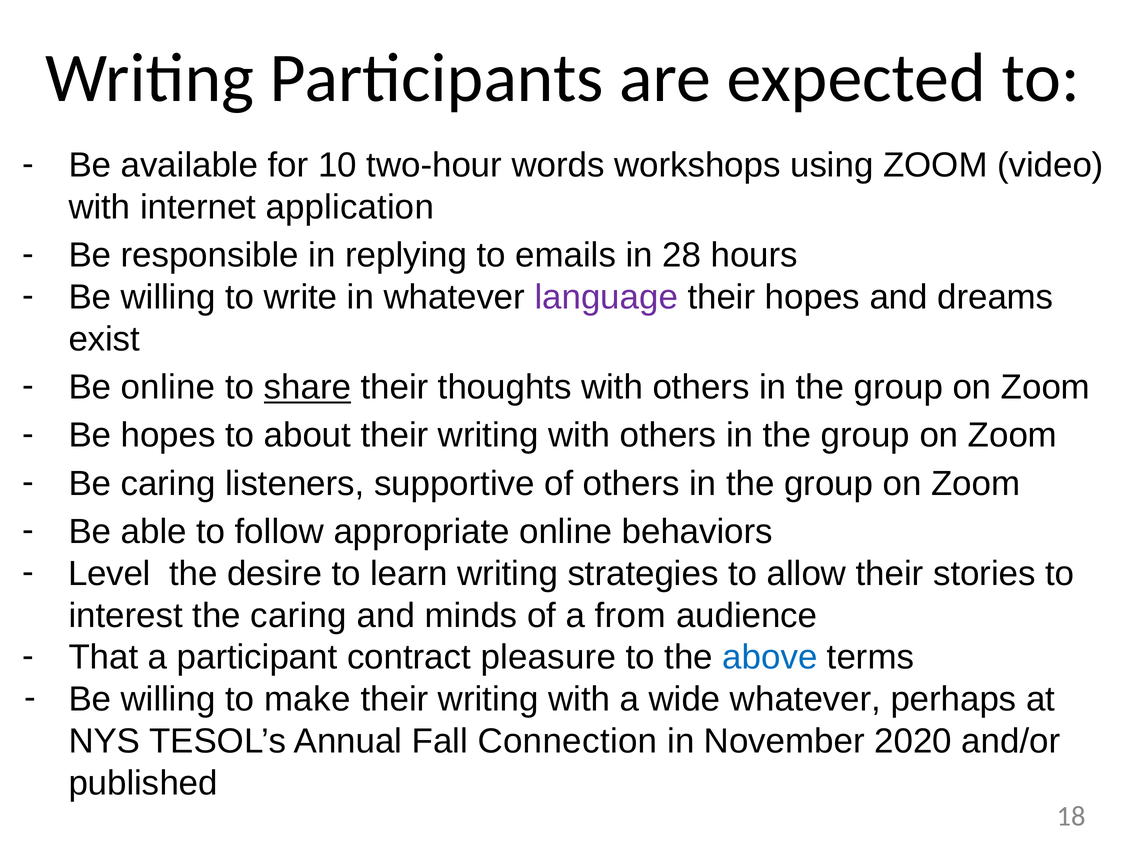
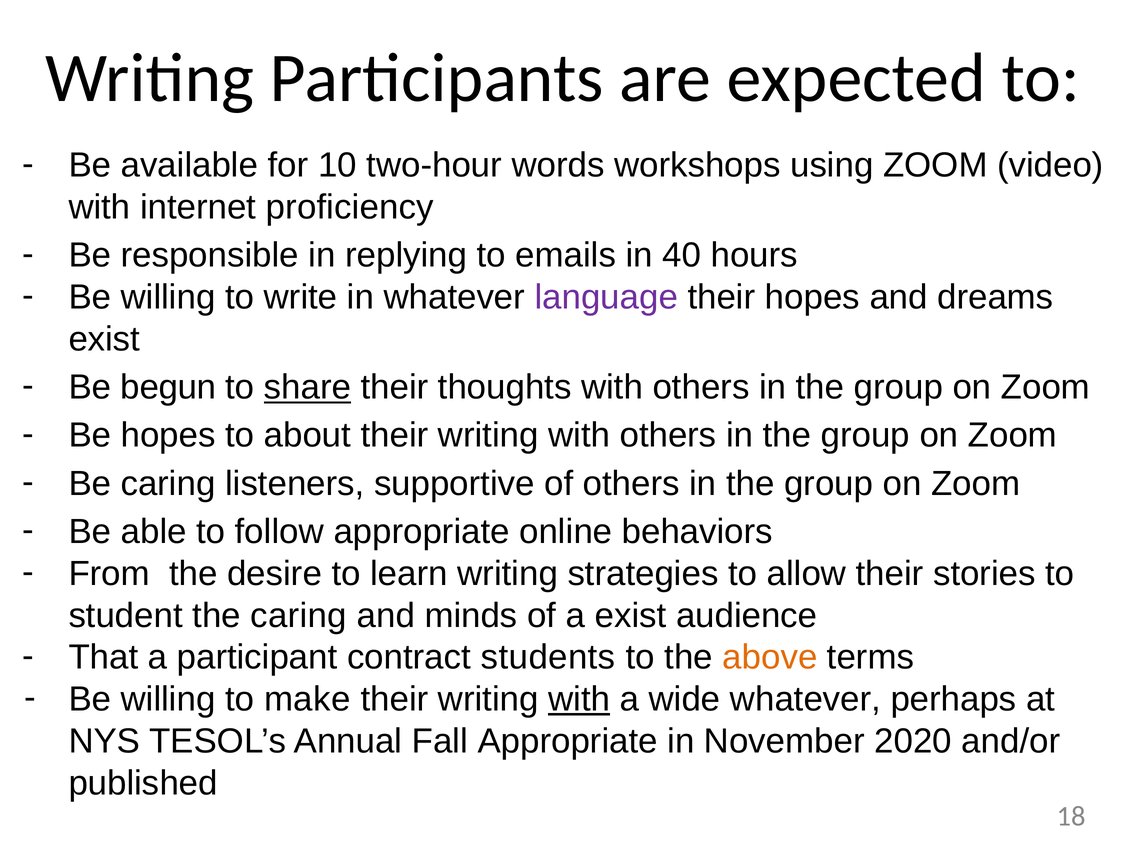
application: application -> proficiency
28: 28 -> 40
Be online: online -> begun
Level: Level -> From
interest: interest -> student
a from: from -> exist
pleasure: pleasure -> students
above colour: blue -> orange
with at (579, 699) underline: none -> present
Fall Connection: Connection -> Appropriate
